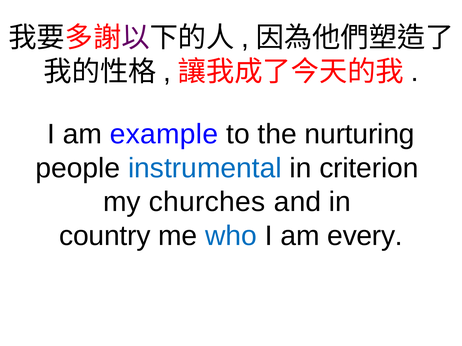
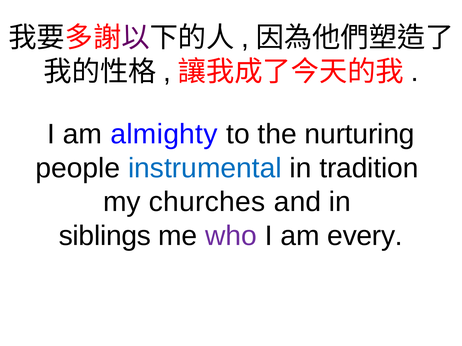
example: example -> almighty
criterion: criterion -> tradition
country: country -> siblings
who colour: blue -> purple
